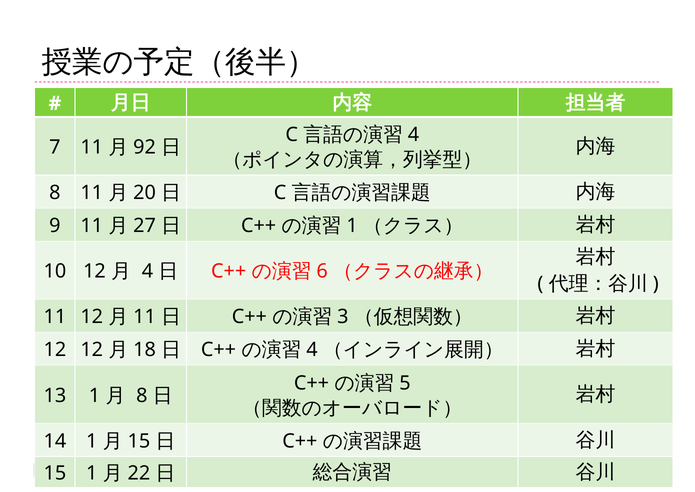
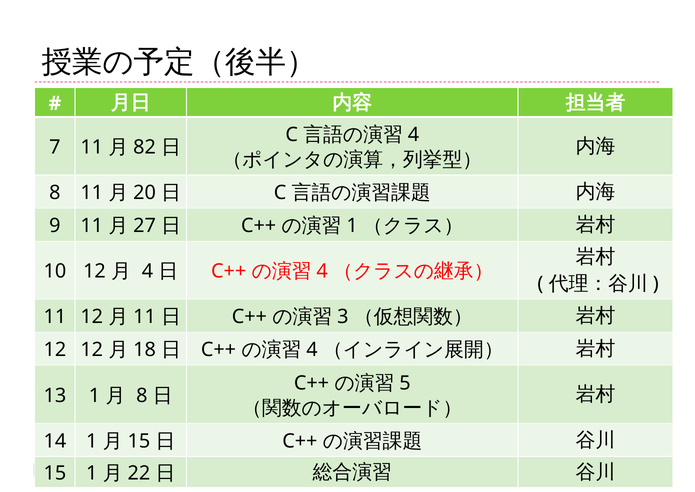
92: 92 -> 82
6 at (322, 271): 6 -> 4
